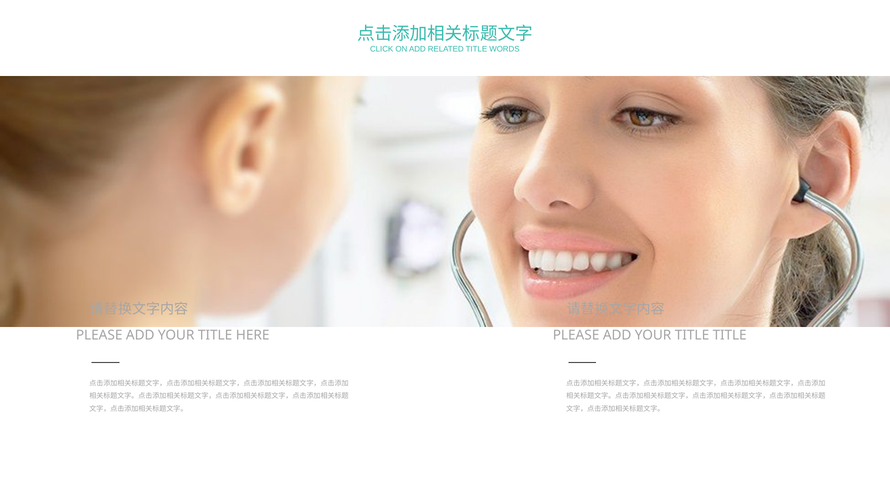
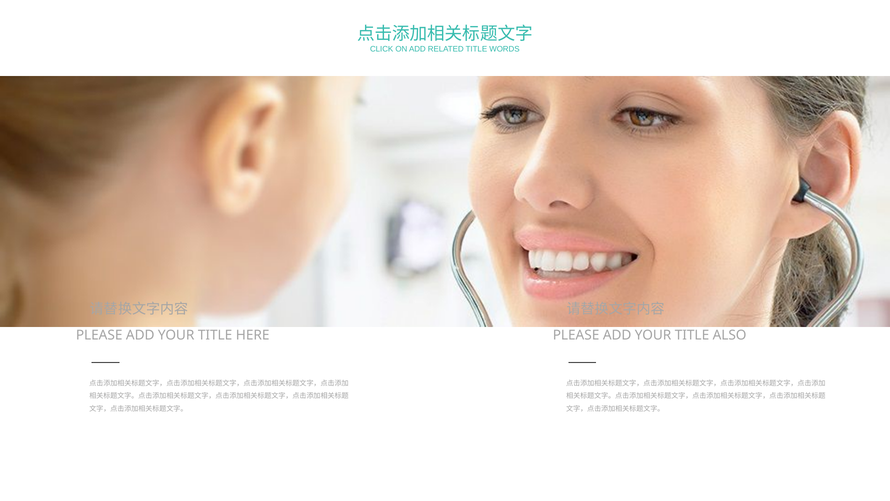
TITLE TITLE: TITLE -> ALSO
